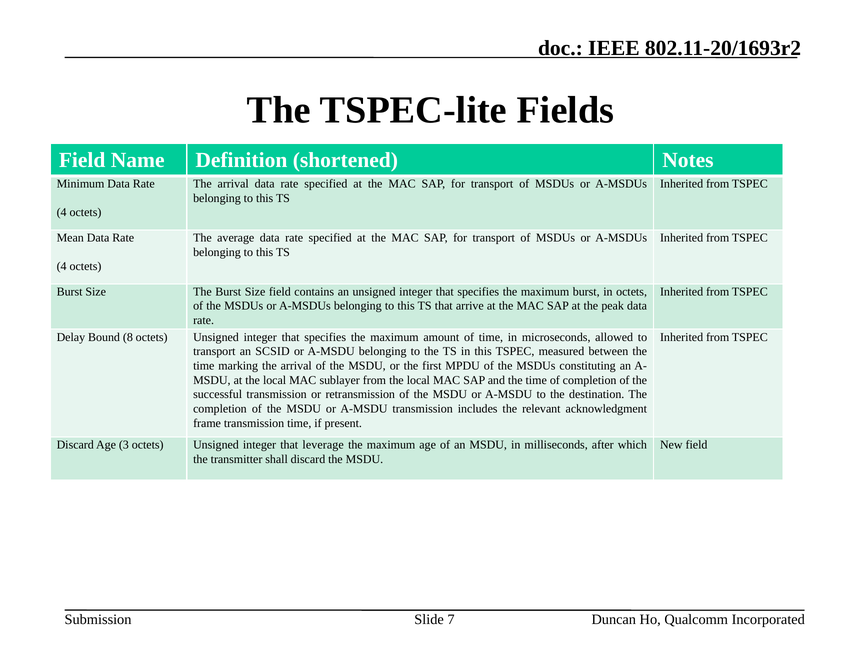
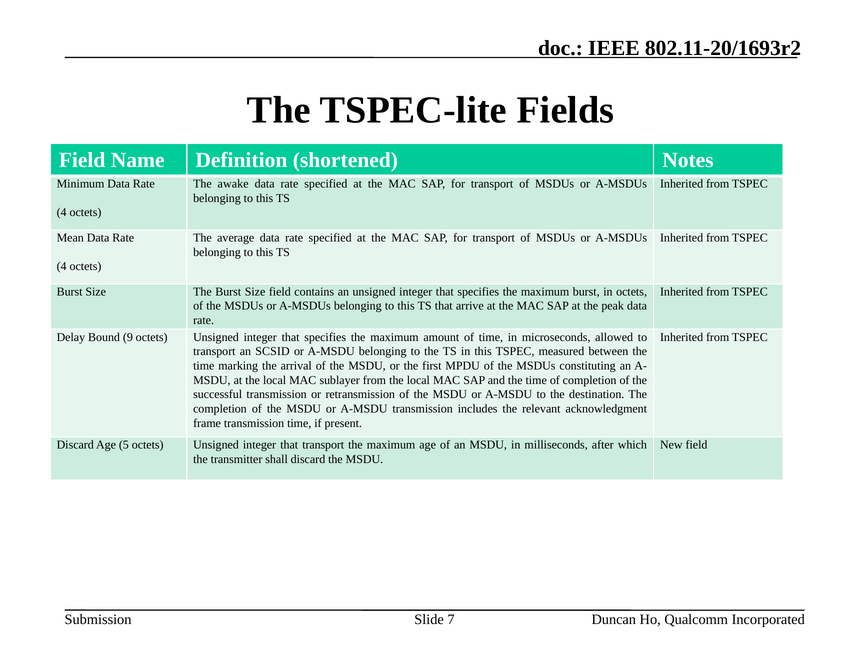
arrival at (233, 184): arrival -> awake
8: 8 -> 9
3: 3 -> 5
that leverage: leverage -> transport
